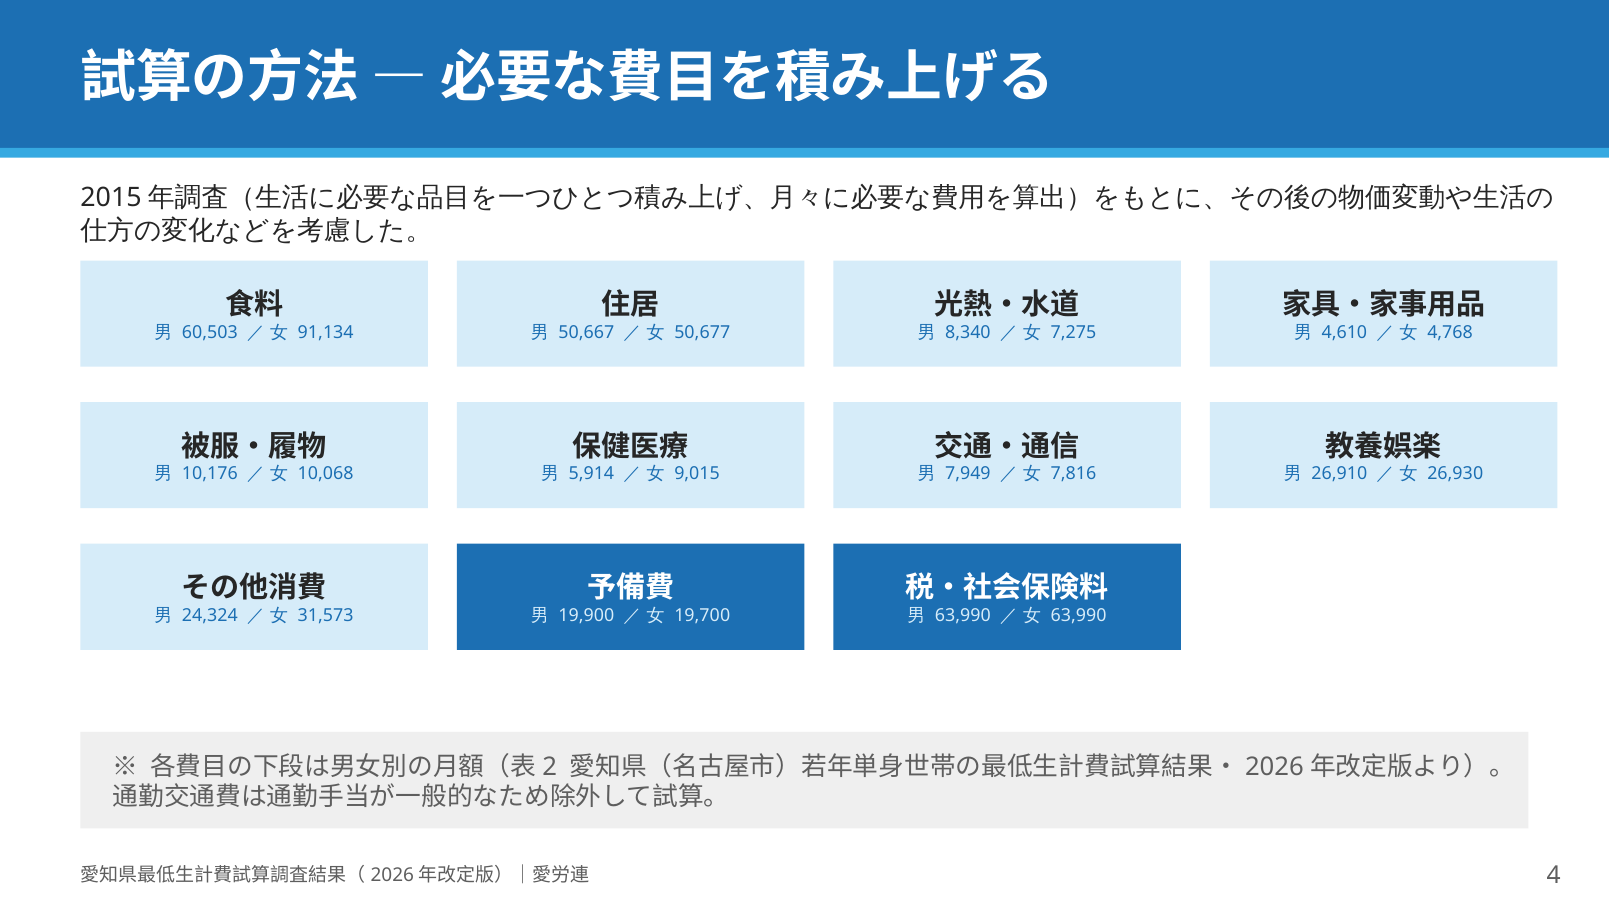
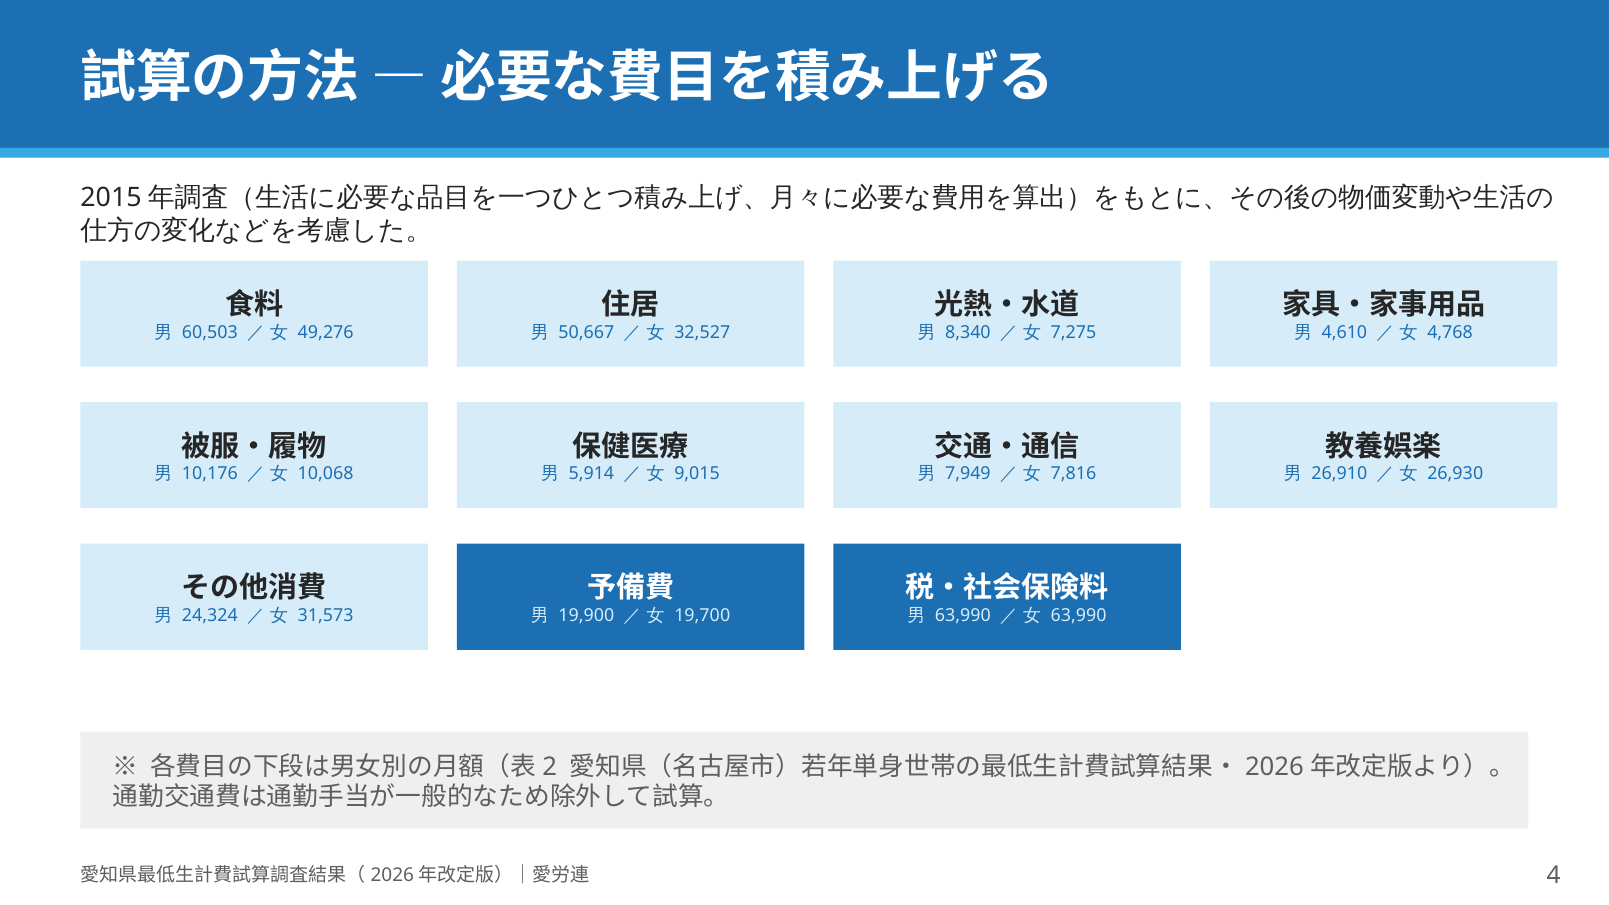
91,134: 91,134 -> 49,276
50,677: 50,677 -> 32,527
